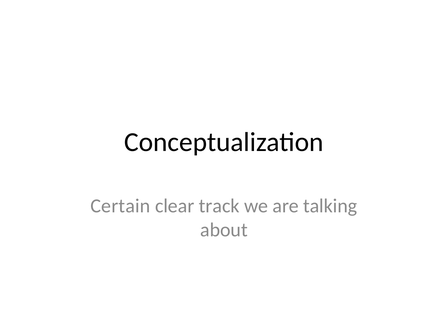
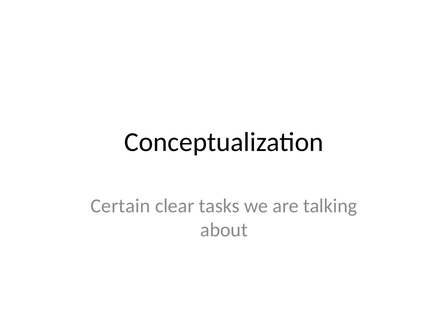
track: track -> tasks
